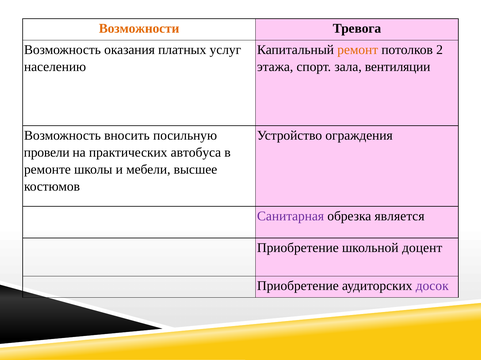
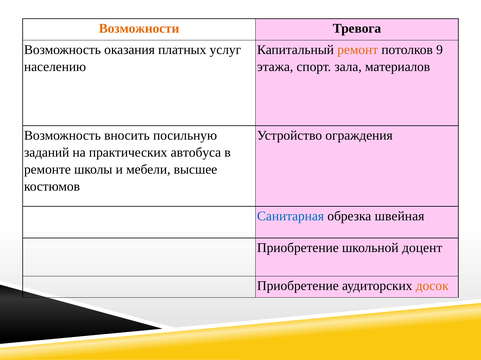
2: 2 -> 9
вентиляции: вентиляции -> материалов
провели: провели -> заданий
Санитарная colour: purple -> blue
является: является -> швейная
досок colour: purple -> orange
